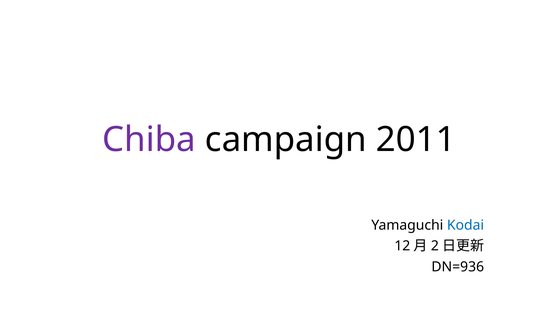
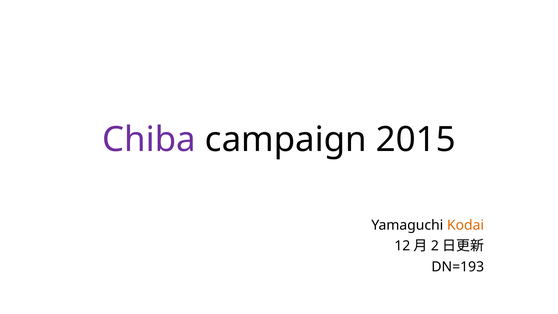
2011: 2011 -> 2015
Kodai colour: blue -> orange
DN=936: DN=936 -> DN=193
